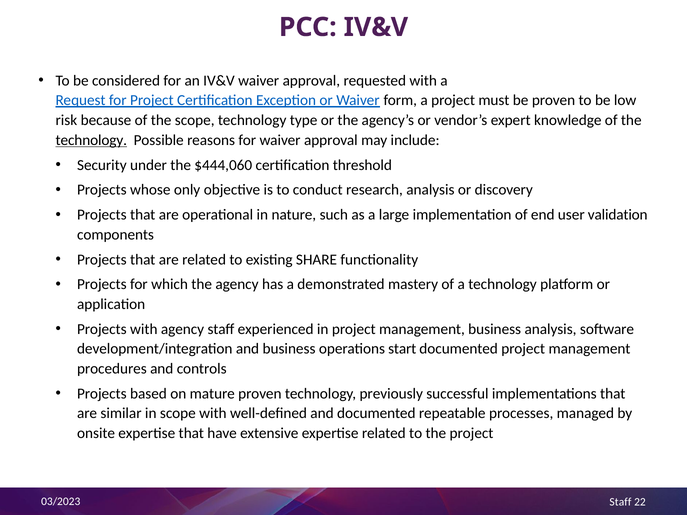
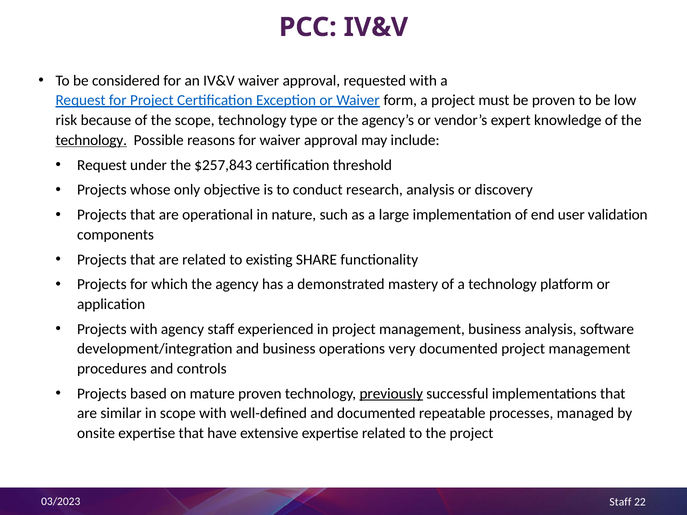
Security at (102, 165): Security -> Request
$444,060: $444,060 -> $257,843
start: start -> very
previously underline: none -> present
